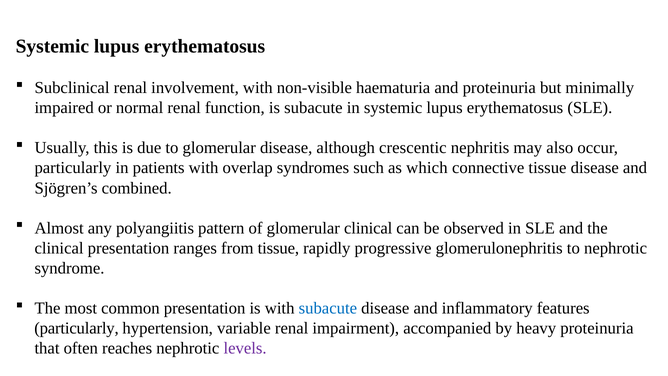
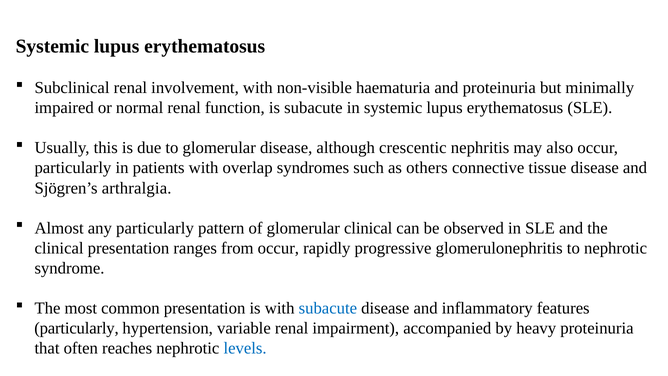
which: which -> others
combined: combined -> arthralgia
any polyangiitis: polyangiitis -> particularly
from tissue: tissue -> occur
levels colour: purple -> blue
